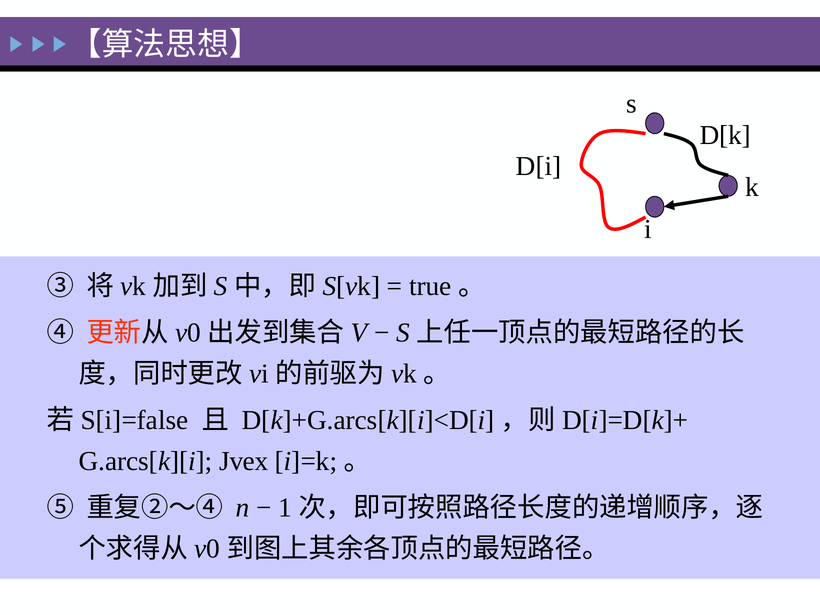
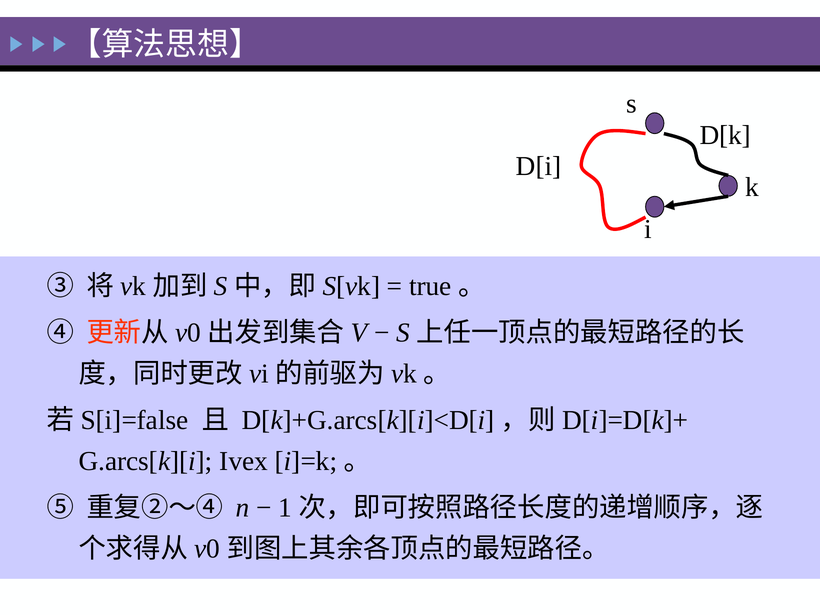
Jvex: Jvex -> Ivex
